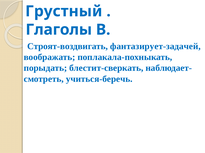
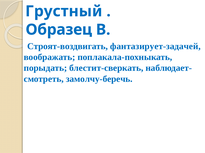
Глаголы: Глаголы -> Образец
учиться-беречь: учиться-беречь -> замолчу-беречь
